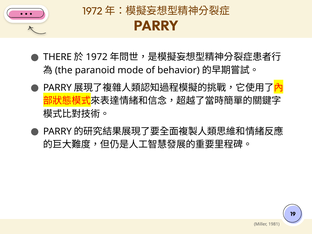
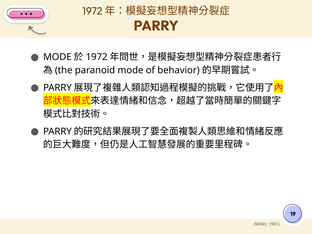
THERE at (57, 57): THERE -> MODE
